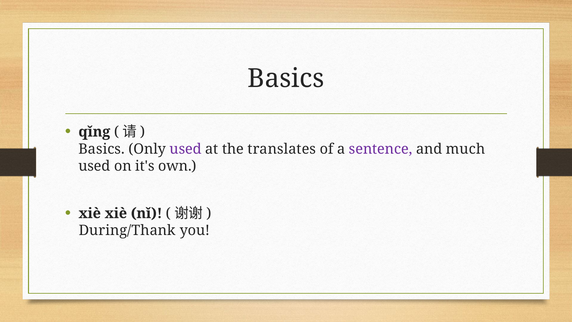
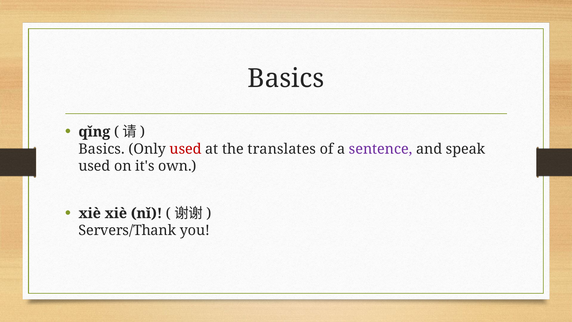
used at (186, 149) colour: purple -> red
much: much -> speak
During/Thank: During/Thank -> Servers/Thank
